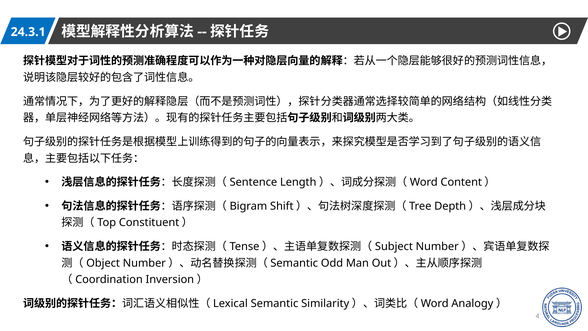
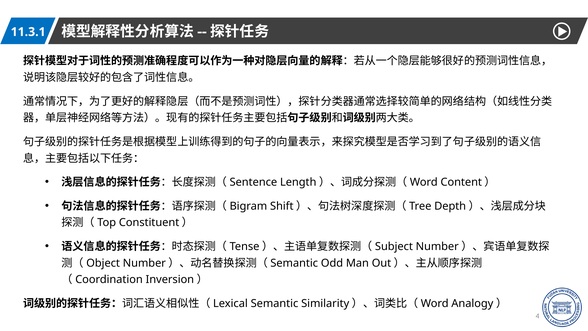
24.3.1: 24.3.1 -> 11.3.1
